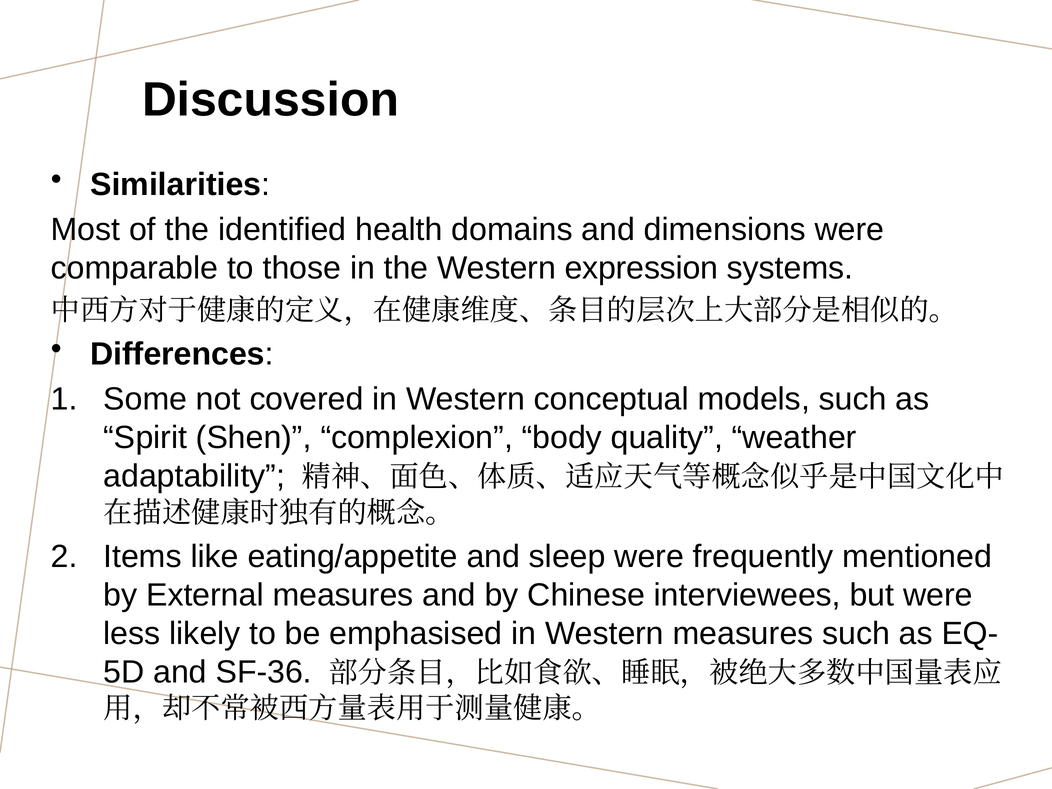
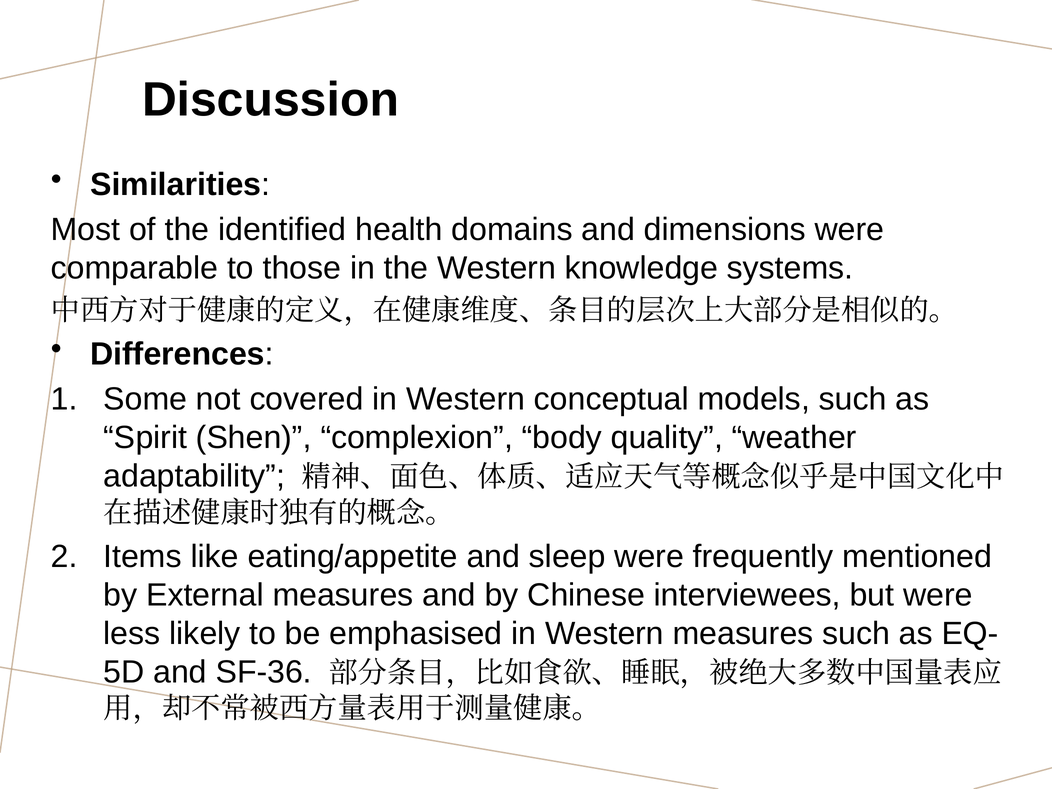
expression: expression -> knowledge
